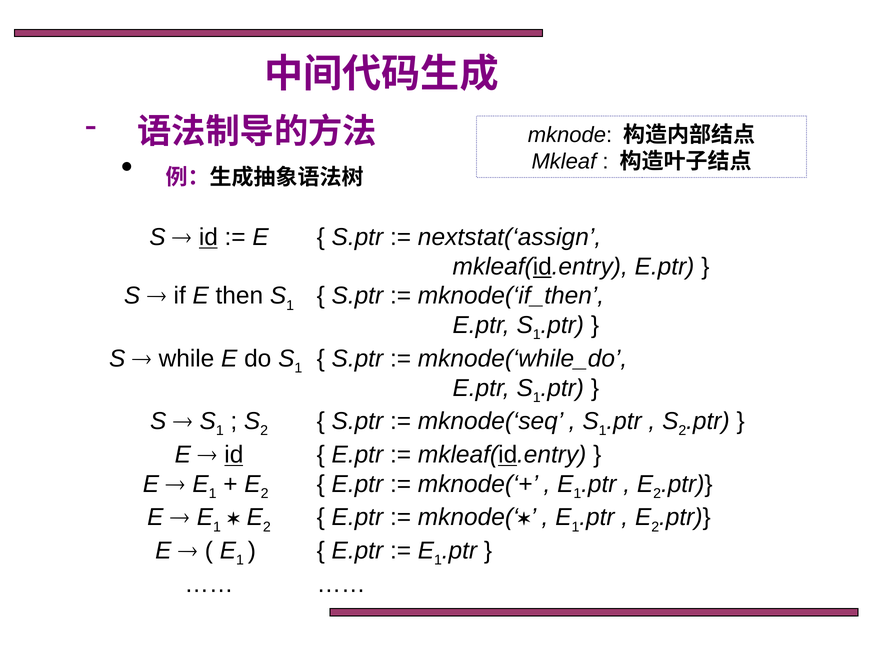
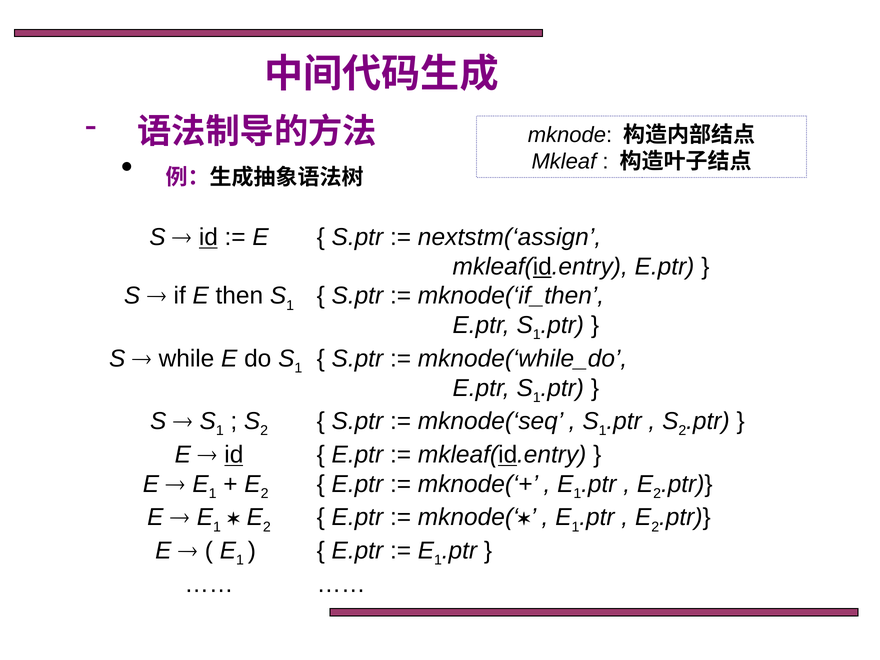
nextstat(‘assign: nextstat(‘assign -> nextstm(‘assign
